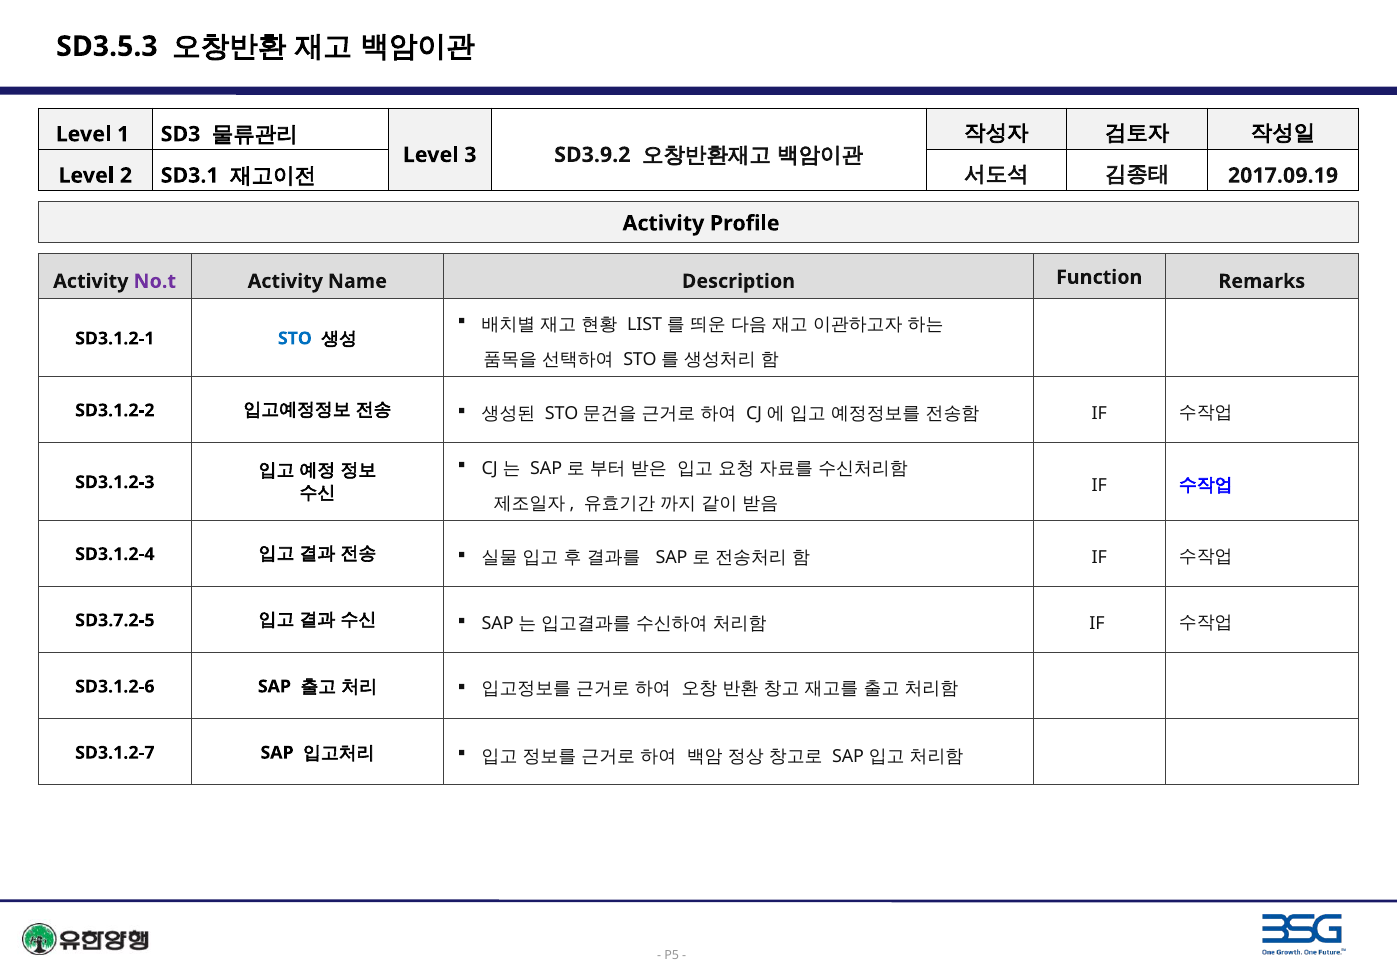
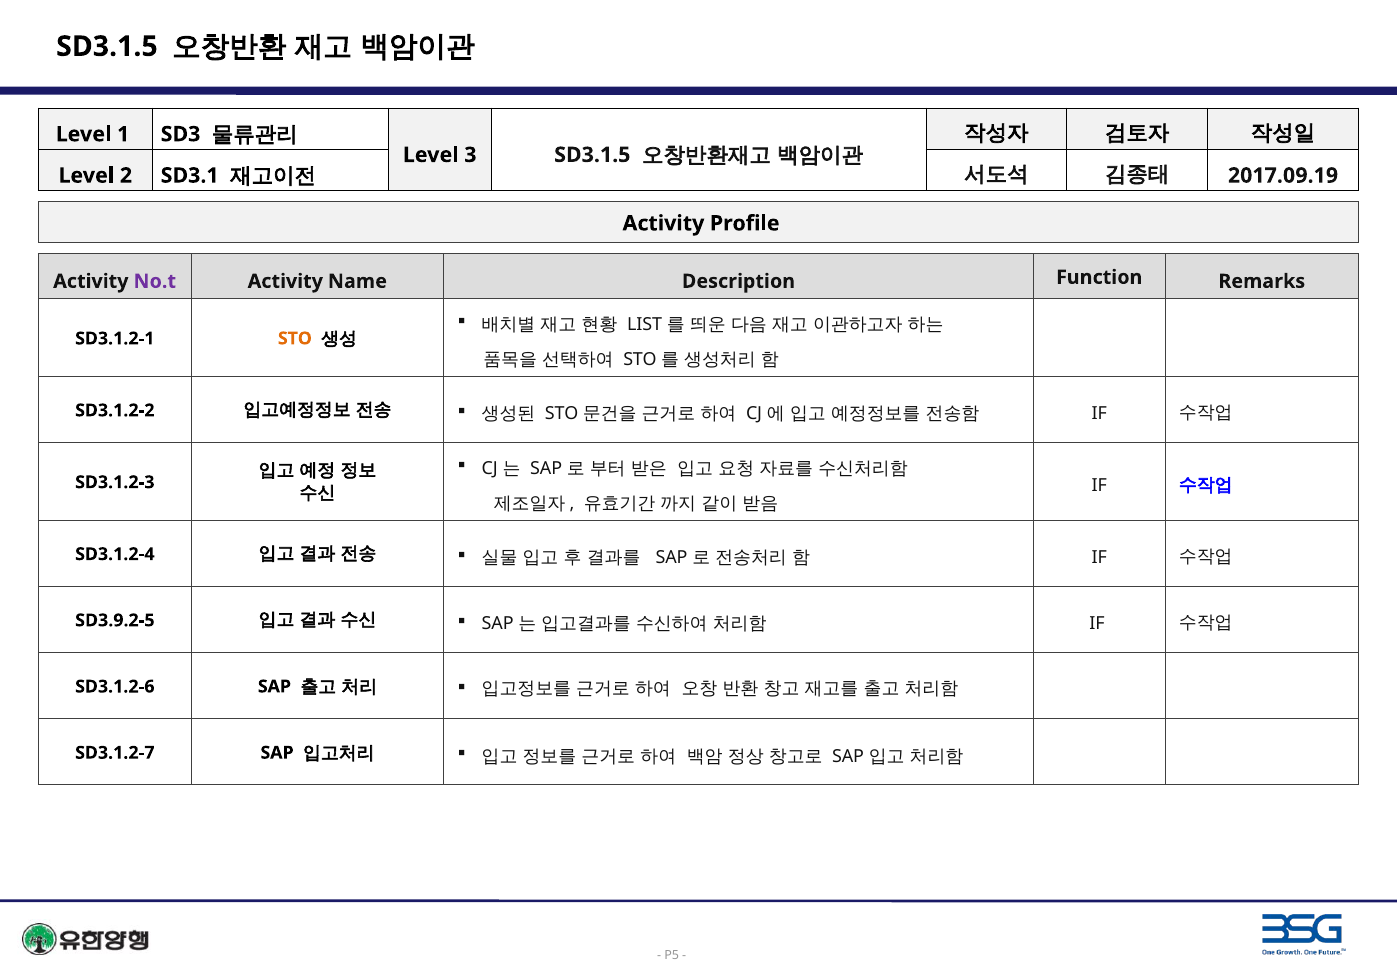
SD3.5.3 at (107, 46): SD3.5.3 -> SD3.1.5
3 SD3.9.2: SD3.9.2 -> SD3.1.5
STO at (295, 338) colour: blue -> orange
SD3.7.2-5: SD3.7.2-5 -> SD3.9.2-5
